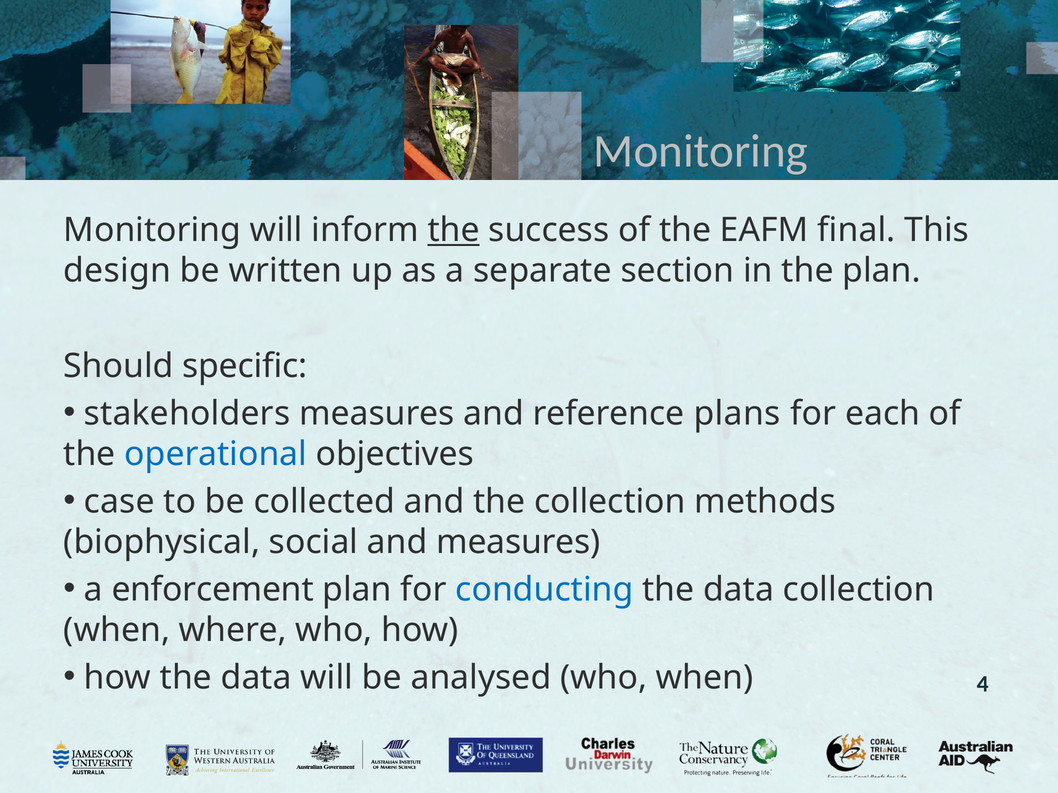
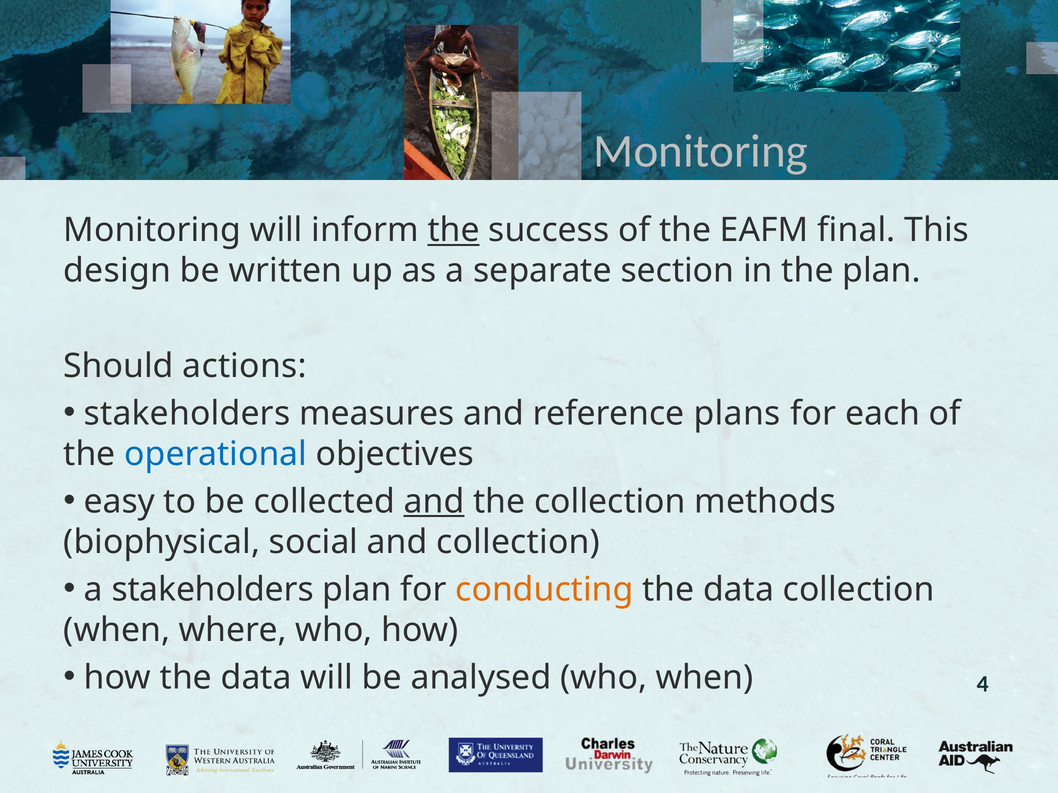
specific: specific -> actions
case: case -> easy
and at (434, 502) underline: none -> present
and measures: measures -> collection
a enforcement: enforcement -> stakeholders
conducting colour: blue -> orange
